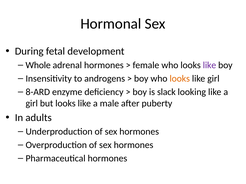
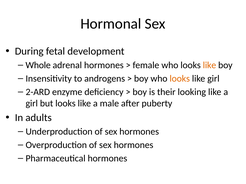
like at (209, 65) colour: purple -> orange
8-ARD: 8-ARD -> 2-ARD
slack: slack -> their
